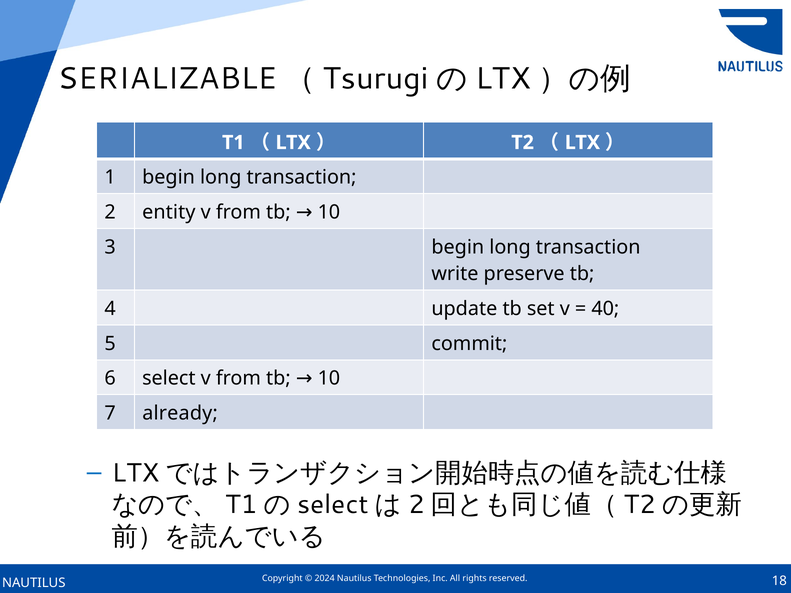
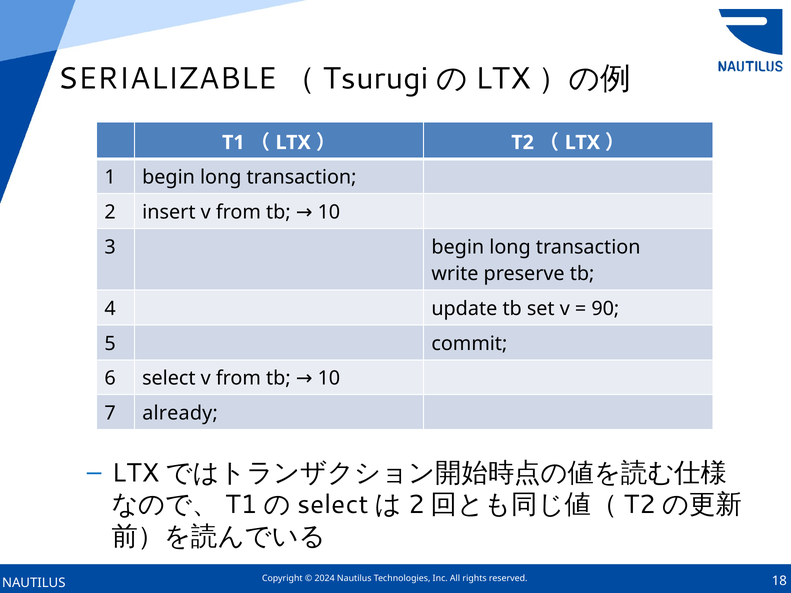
entity: entity -> insert
40: 40 -> 90
